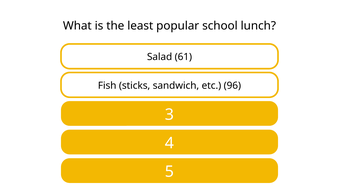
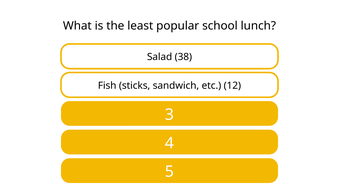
61: 61 -> 38
96: 96 -> 12
